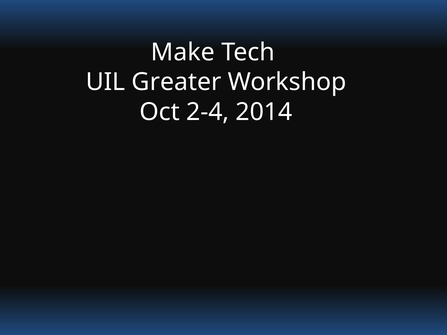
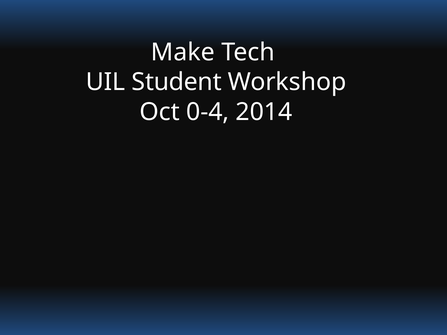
Greater: Greater -> Student
2-4: 2-4 -> 0-4
